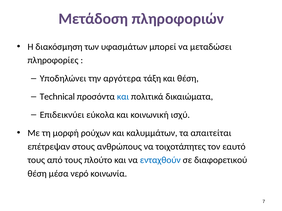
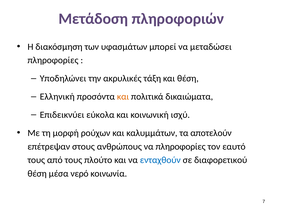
αργότερα: αργότερα -> ακρυλικές
Technical: Technical -> Ελληνική
και at (123, 97) colour: blue -> orange
απαιτείται: απαιτείται -> αποτελούν
να τοιχοτάπητες: τοιχοτάπητες -> πληροφορίες
